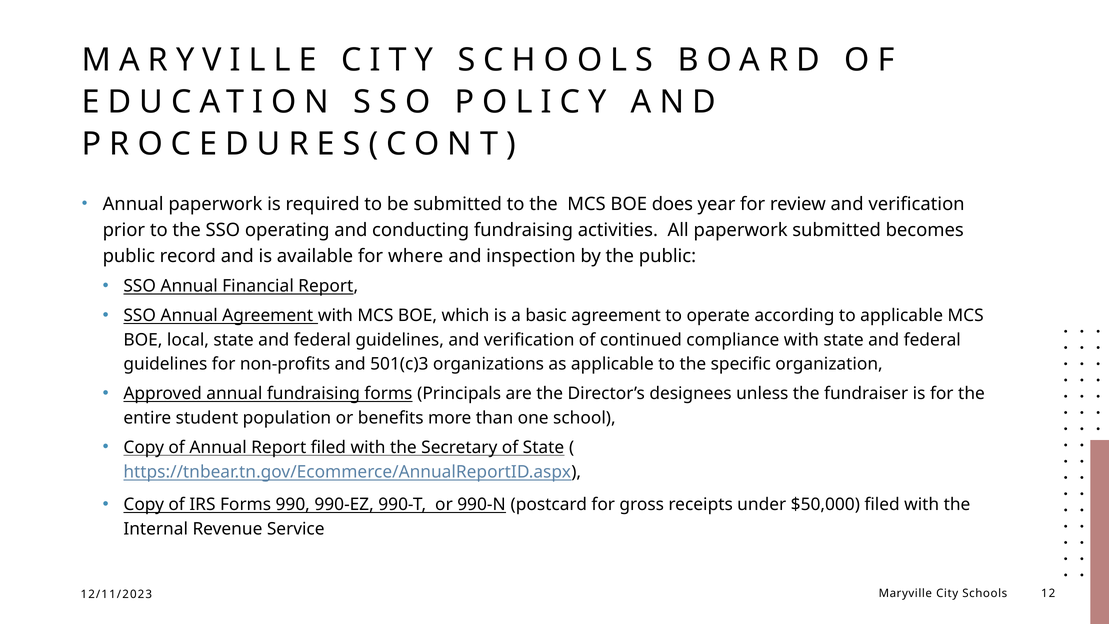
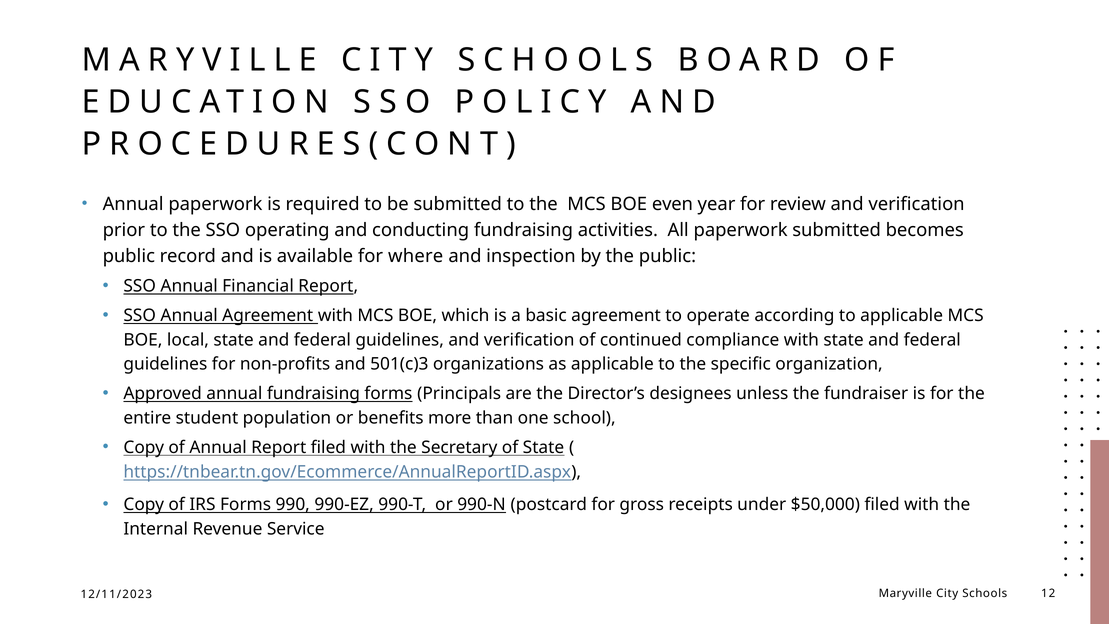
does: does -> even
